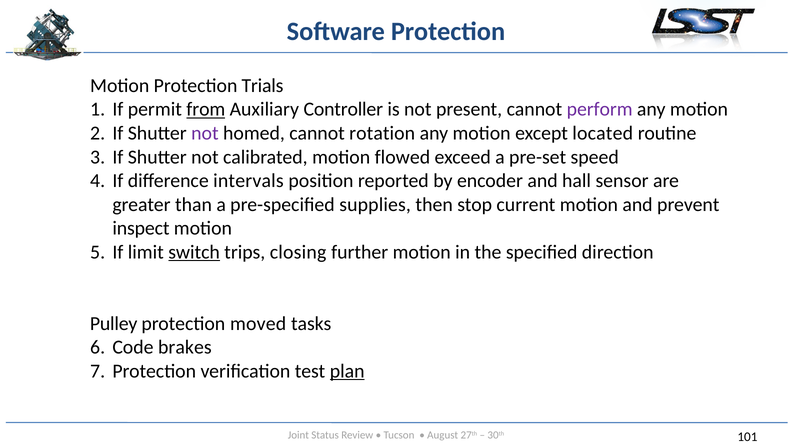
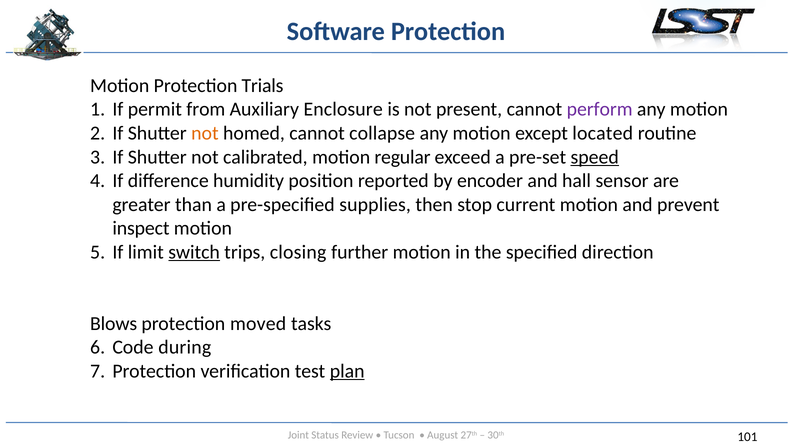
from underline: present -> none
Controller: Controller -> Enclosure
not at (205, 133) colour: purple -> orange
rotation: rotation -> collapse
flowed: flowed -> regular
speed underline: none -> present
intervals: intervals -> humidity
Pulley: Pulley -> Blows
brakes: brakes -> during
